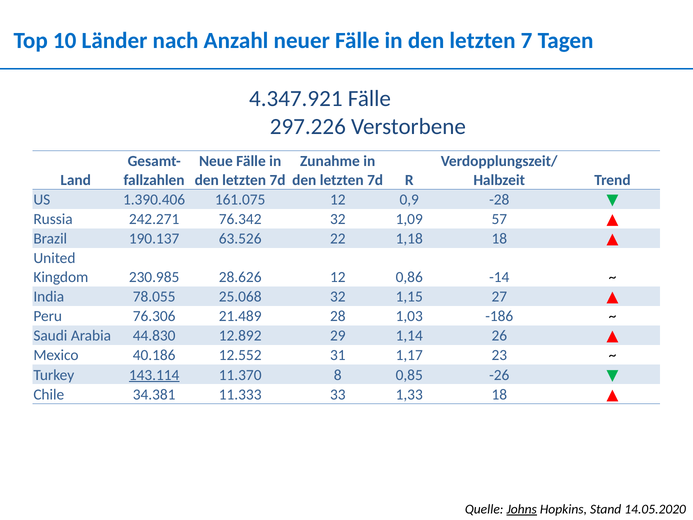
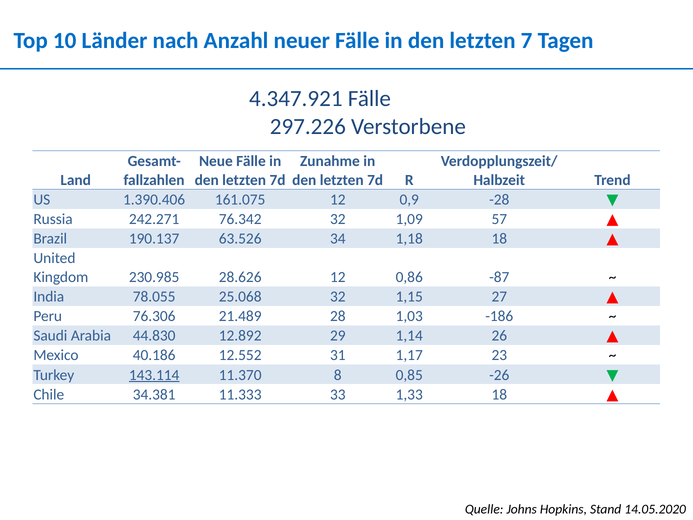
22: 22 -> 34
-14: -14 -> -87
Johns underline: present -> none
